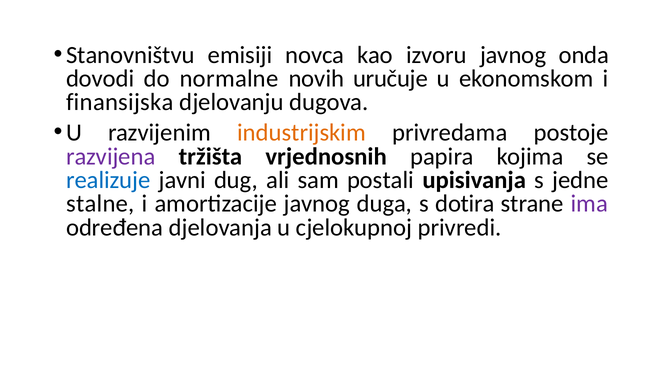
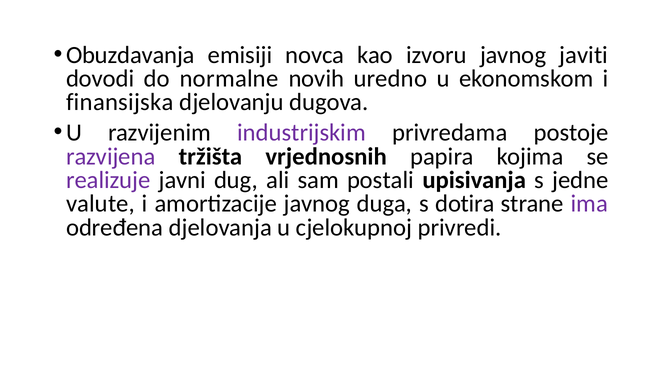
Stanovništvu: Stanovništvu -> Obuzdavanja
onda: onda -> javiti
uručuje: uručuje -> uredno
industrijskim colour: orange -> purple
realizuje colour: blue -> purple
stalne: stalne -> valute
